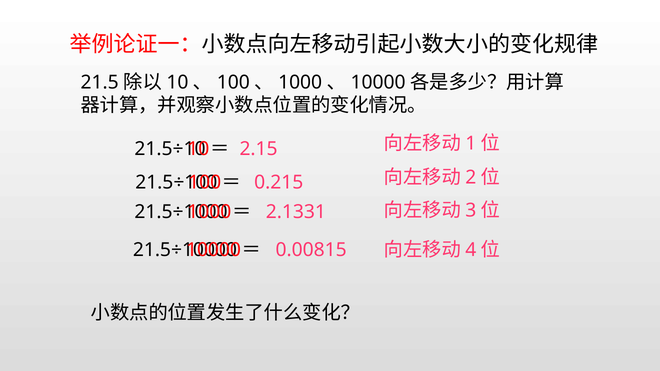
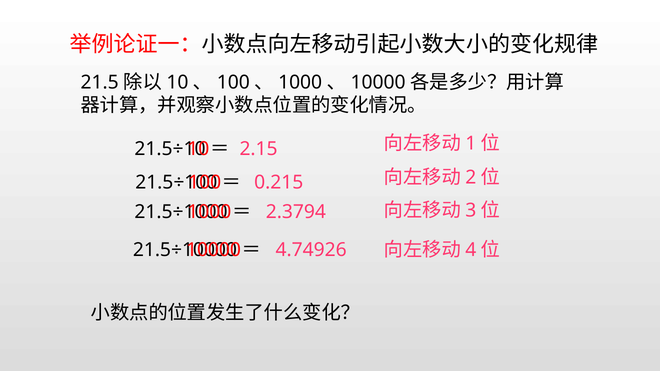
2.1331: 2.1331 -> 2.3794
0.00815: 0.00815 -> 4.74926
